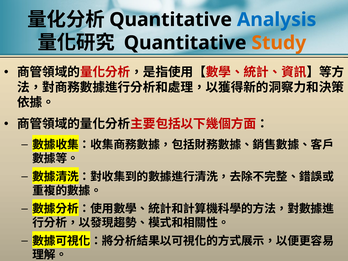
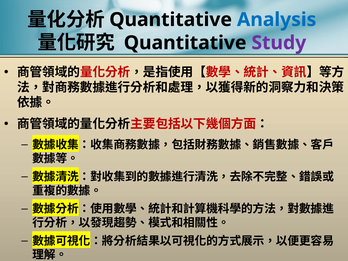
Study colour: orange -> purple
